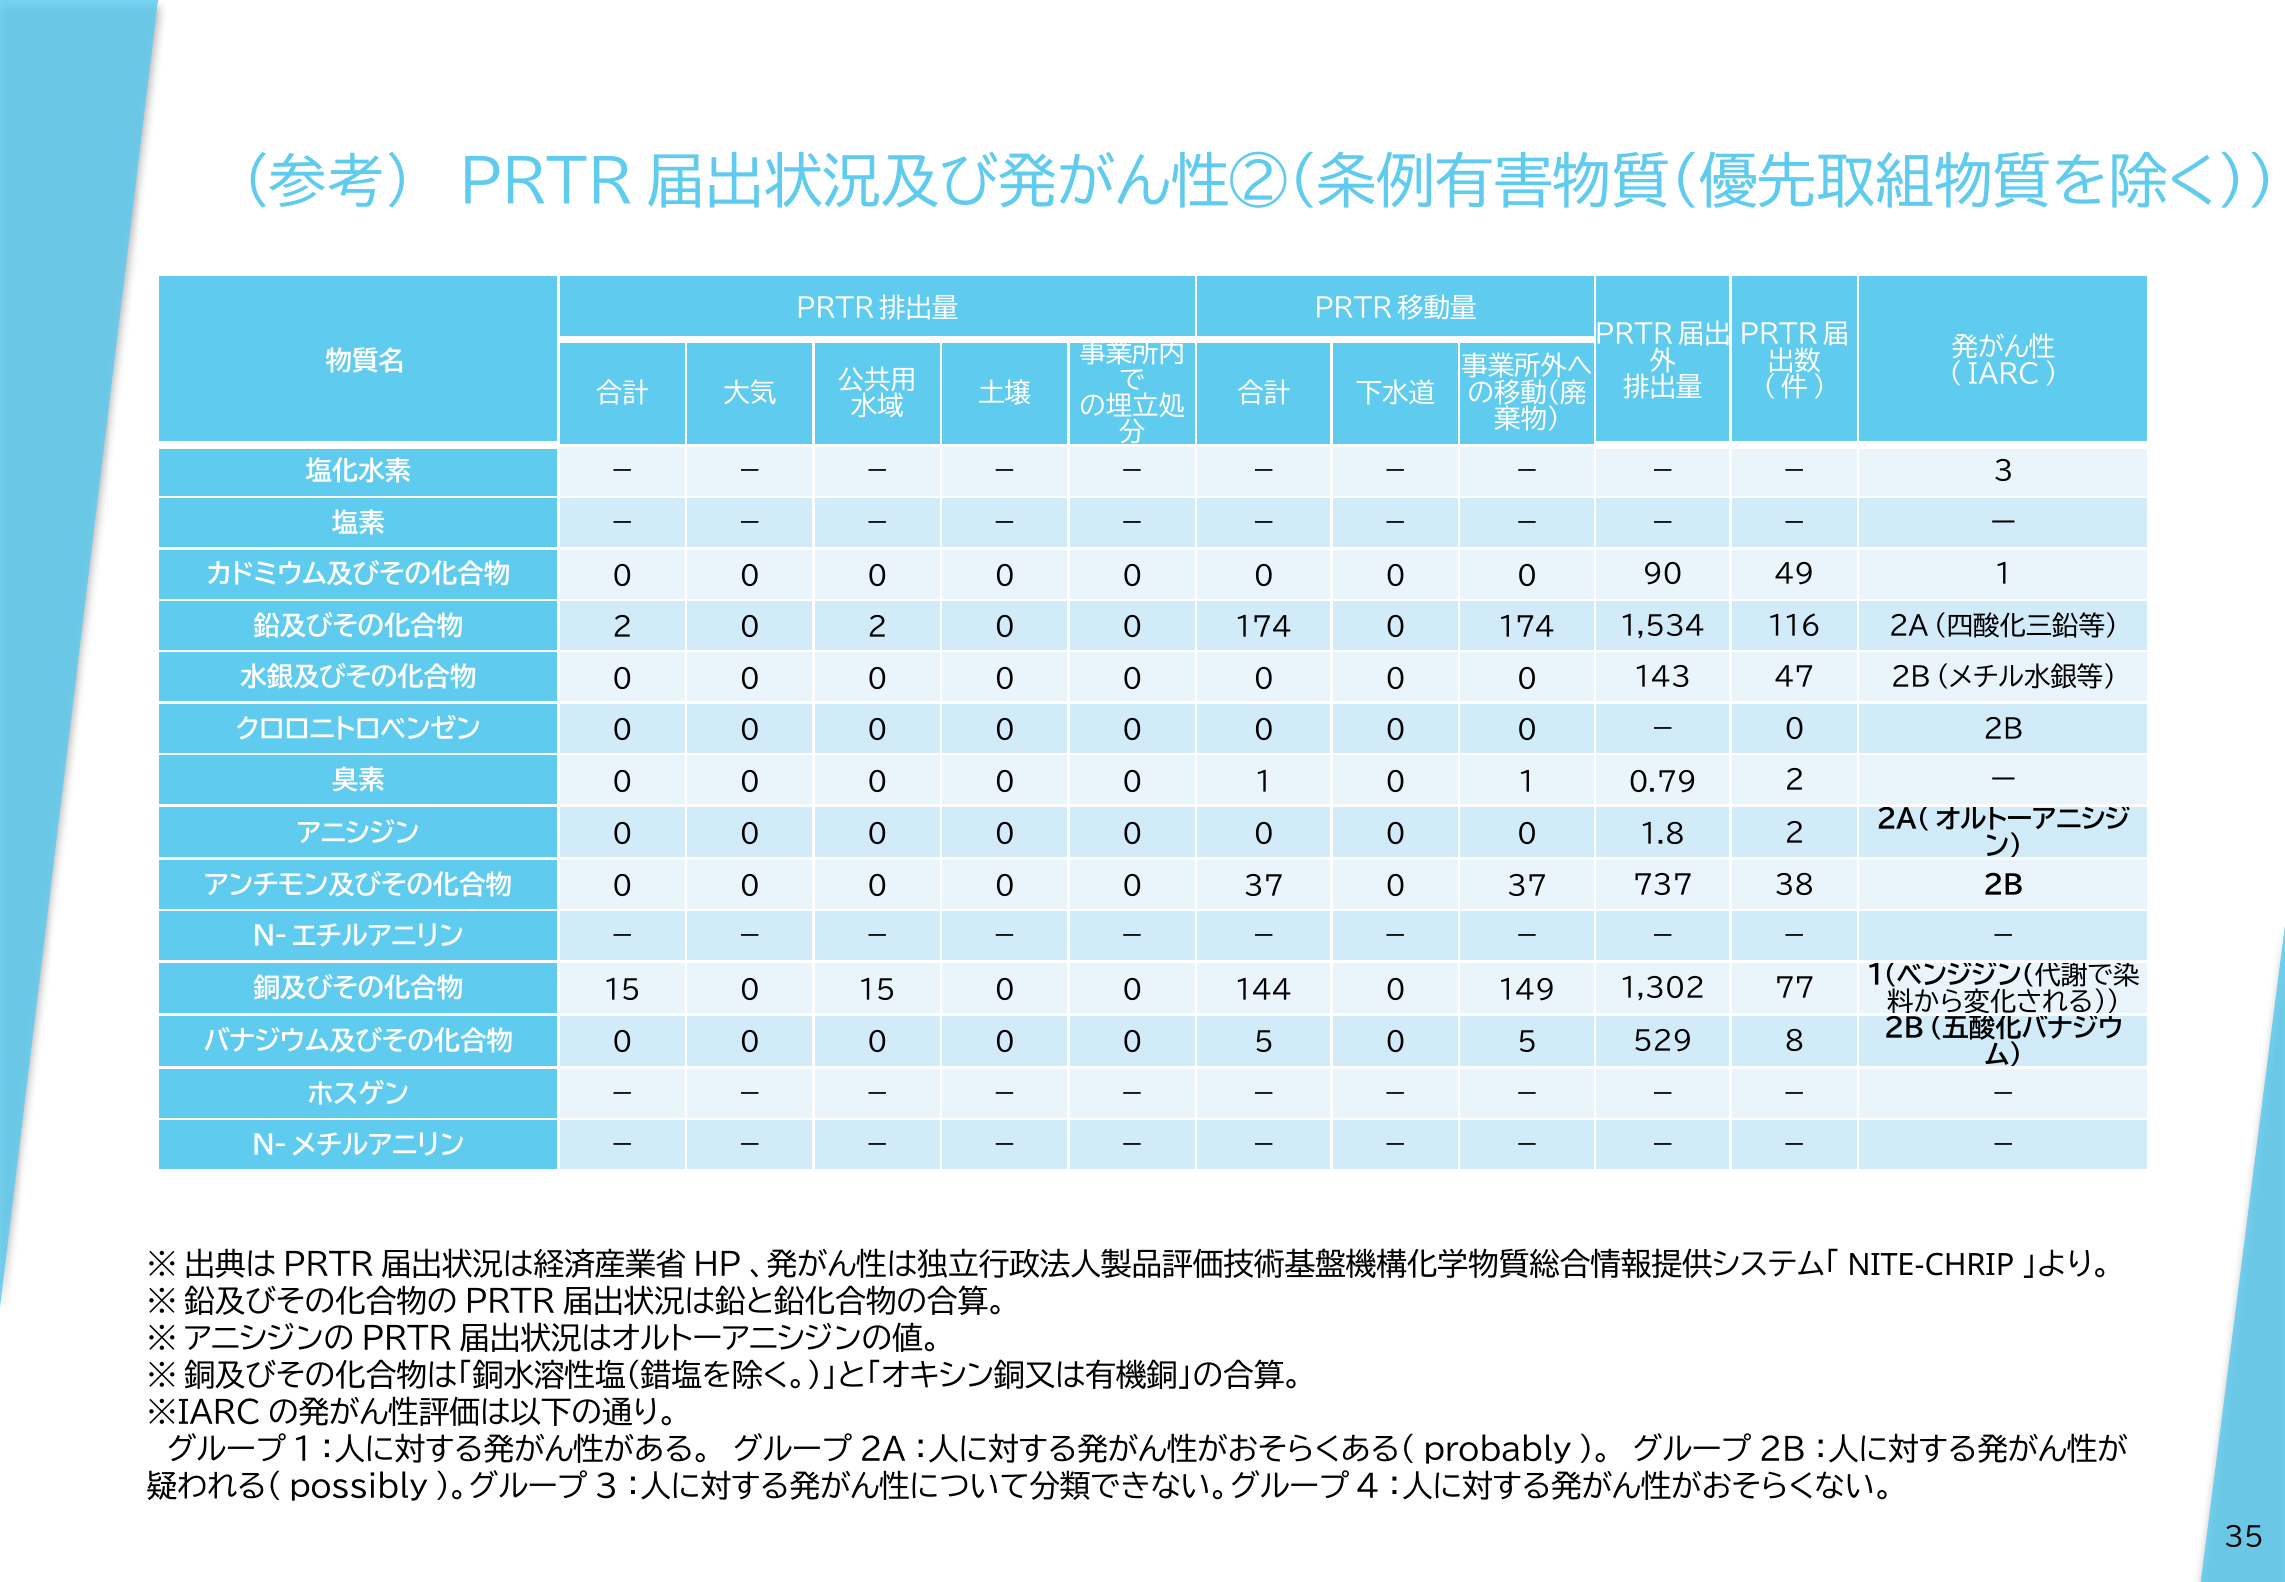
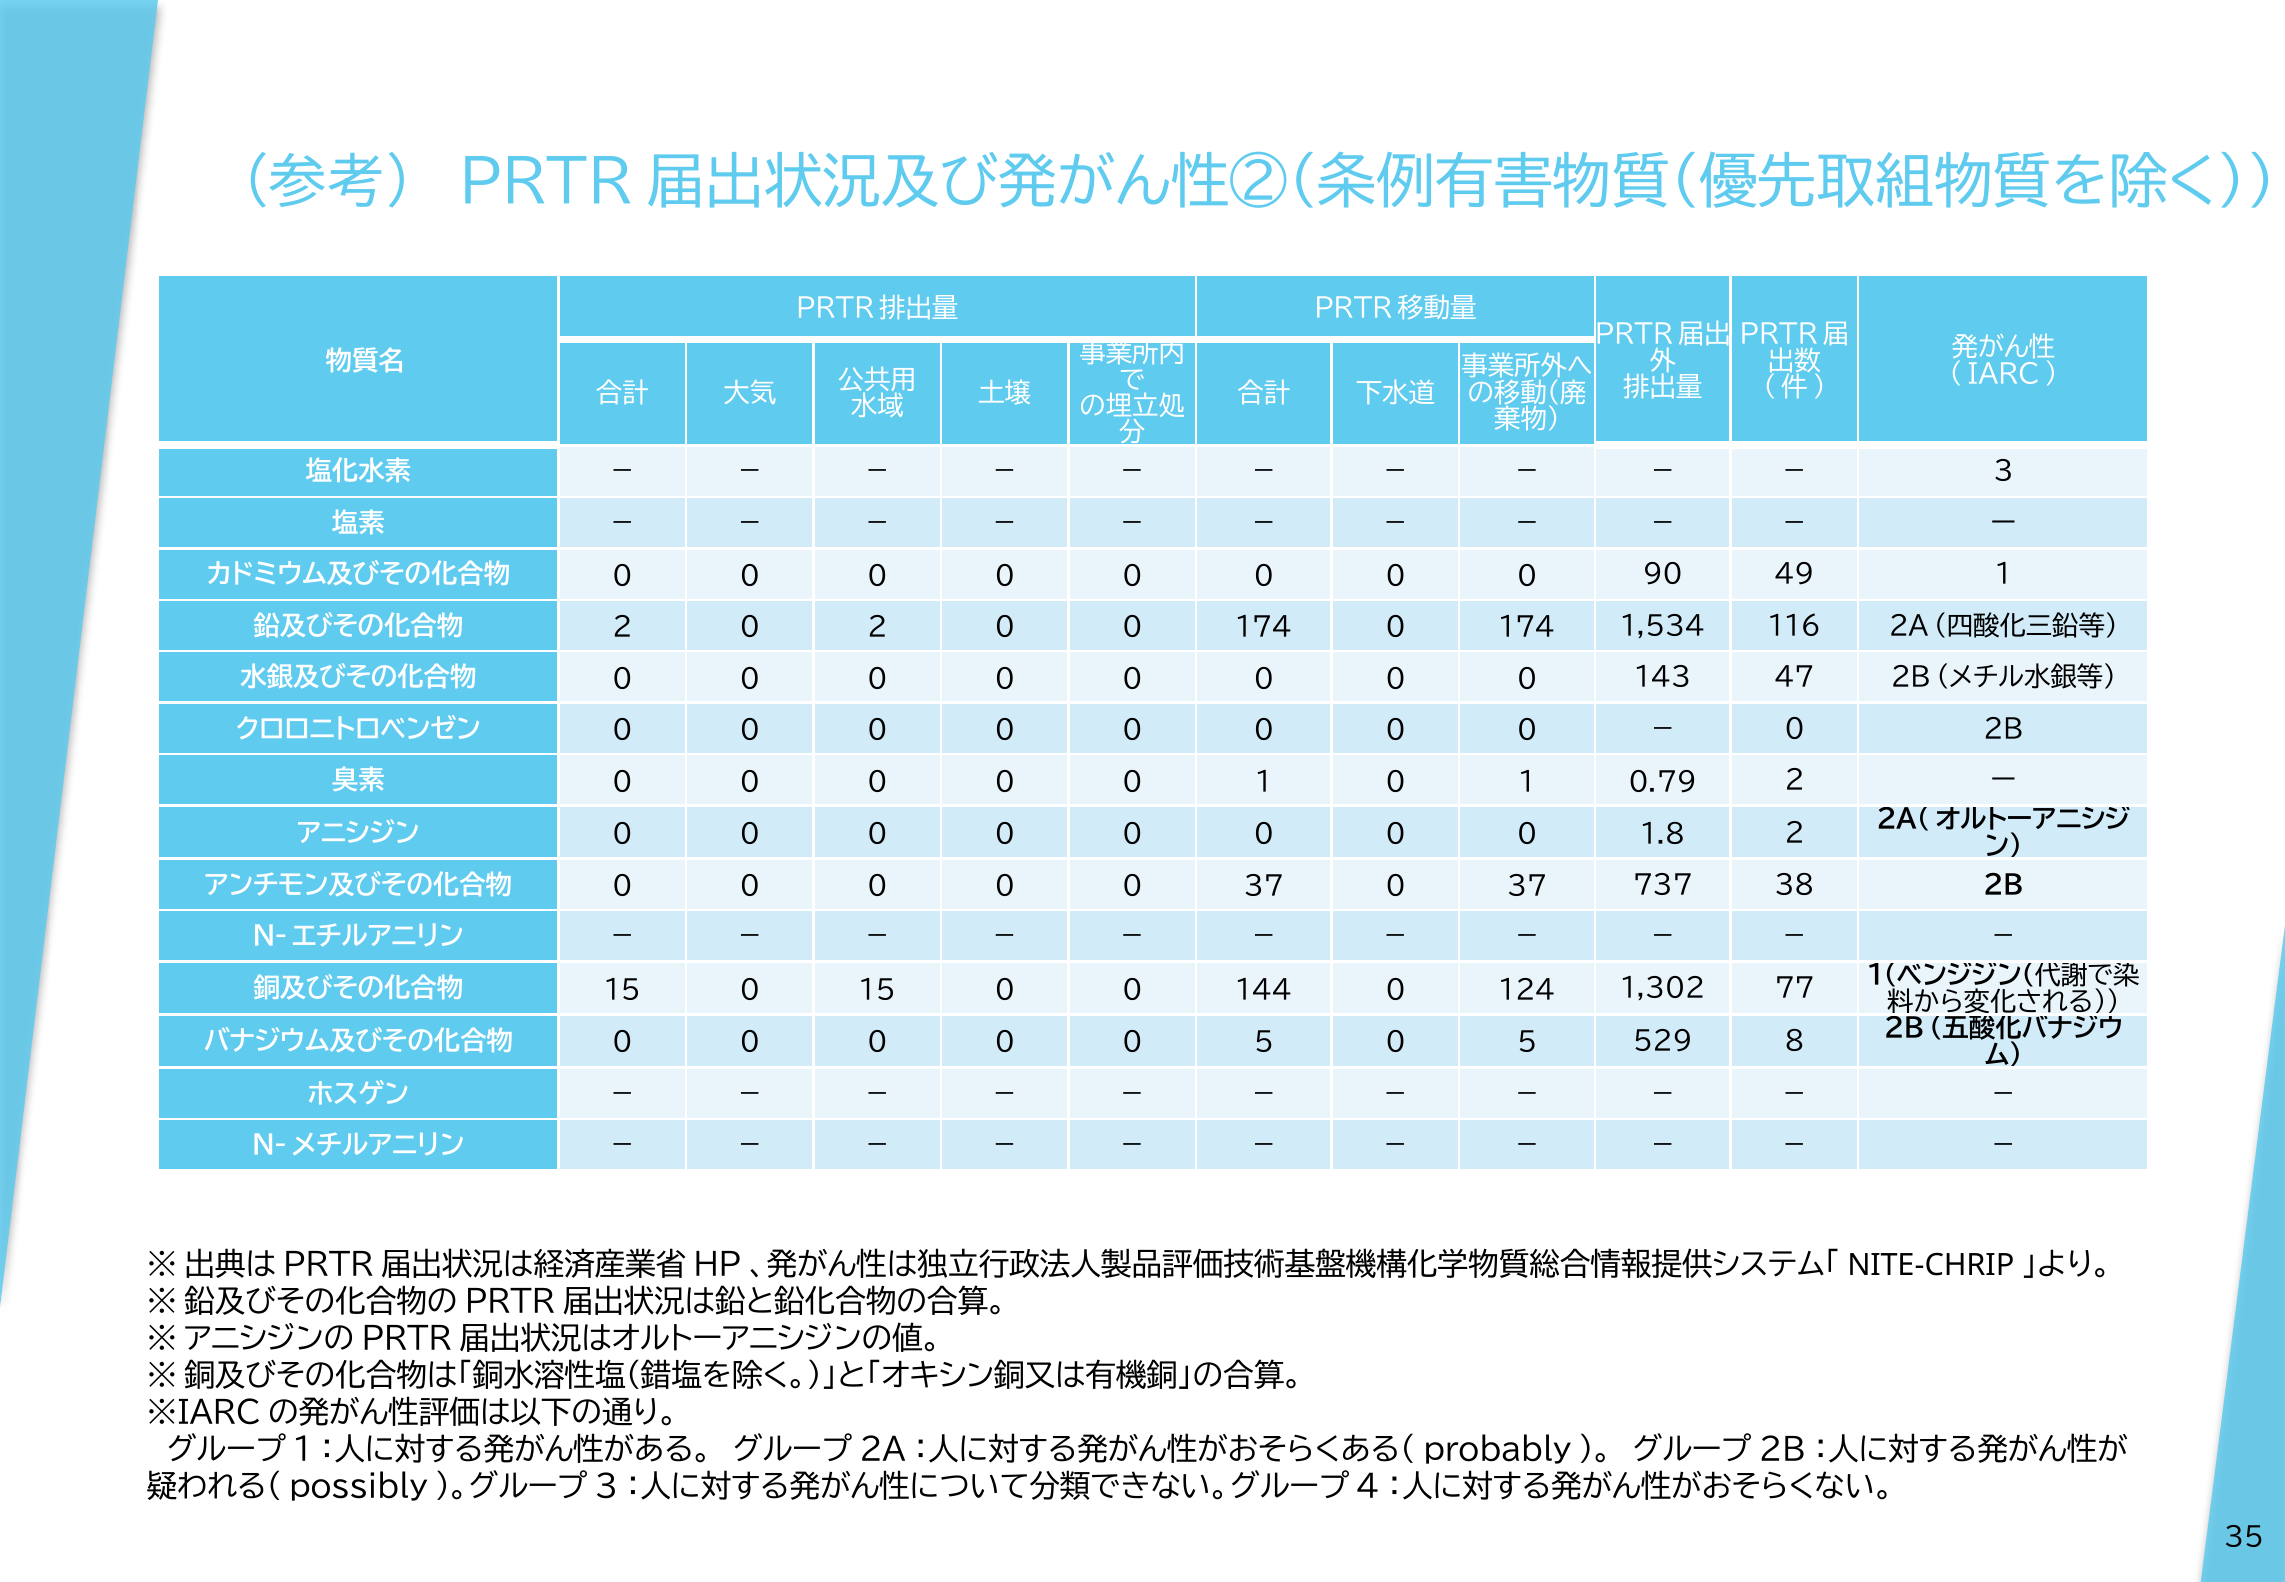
149: 149 -> 124
